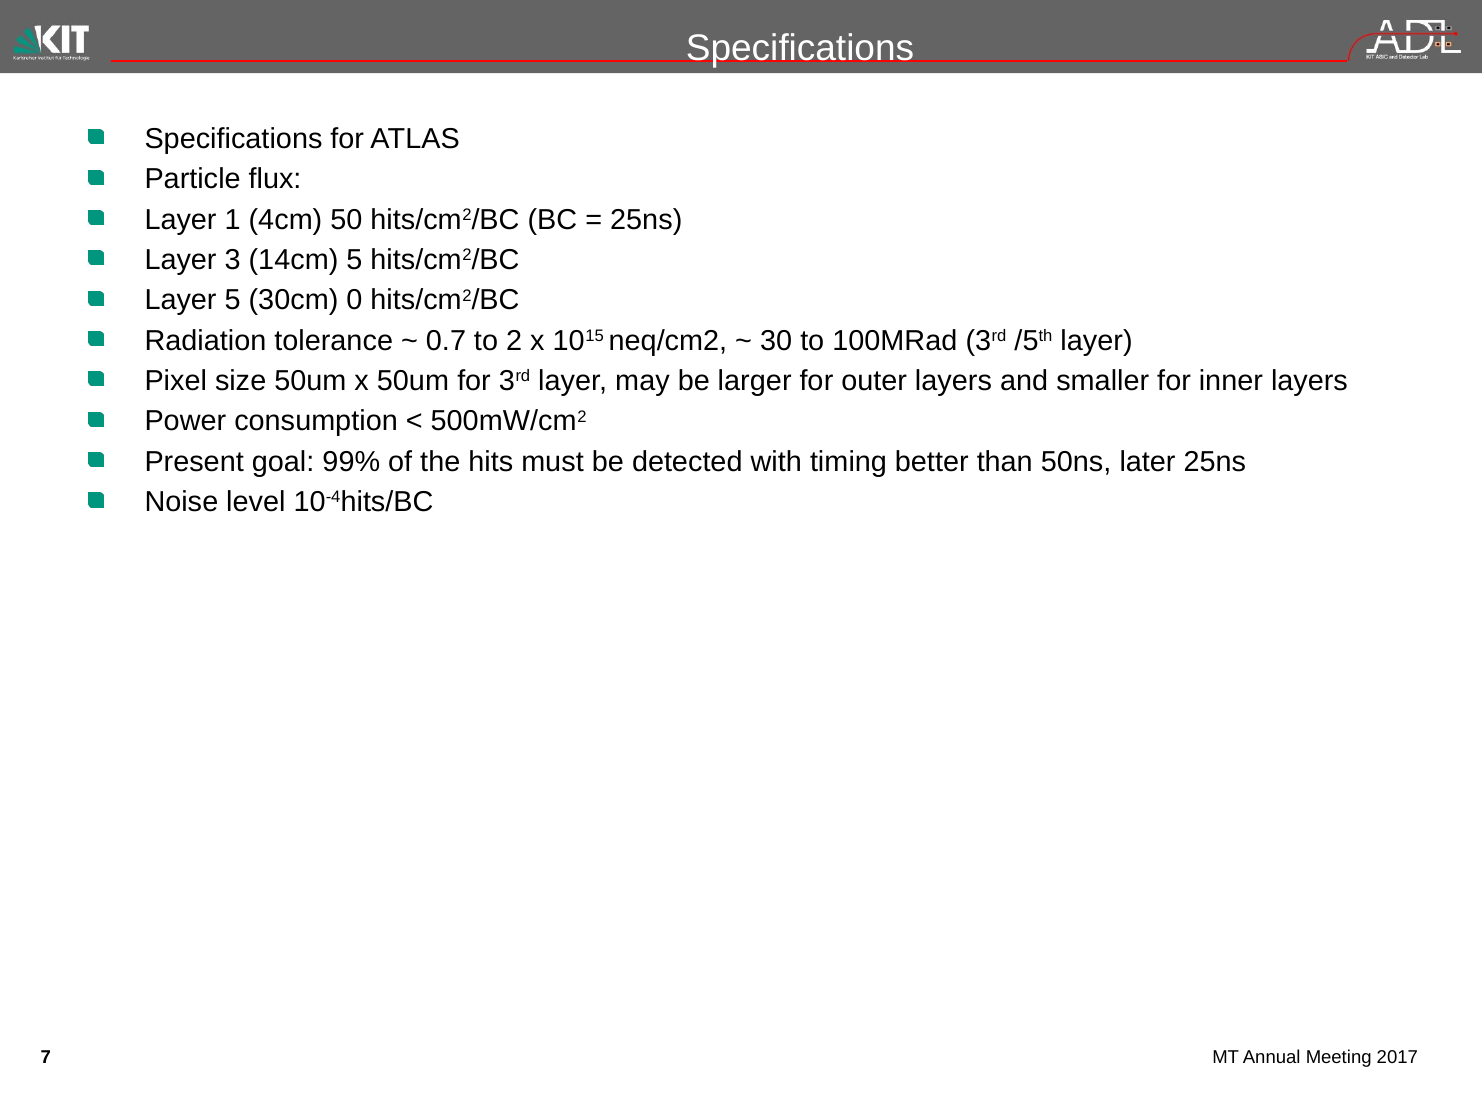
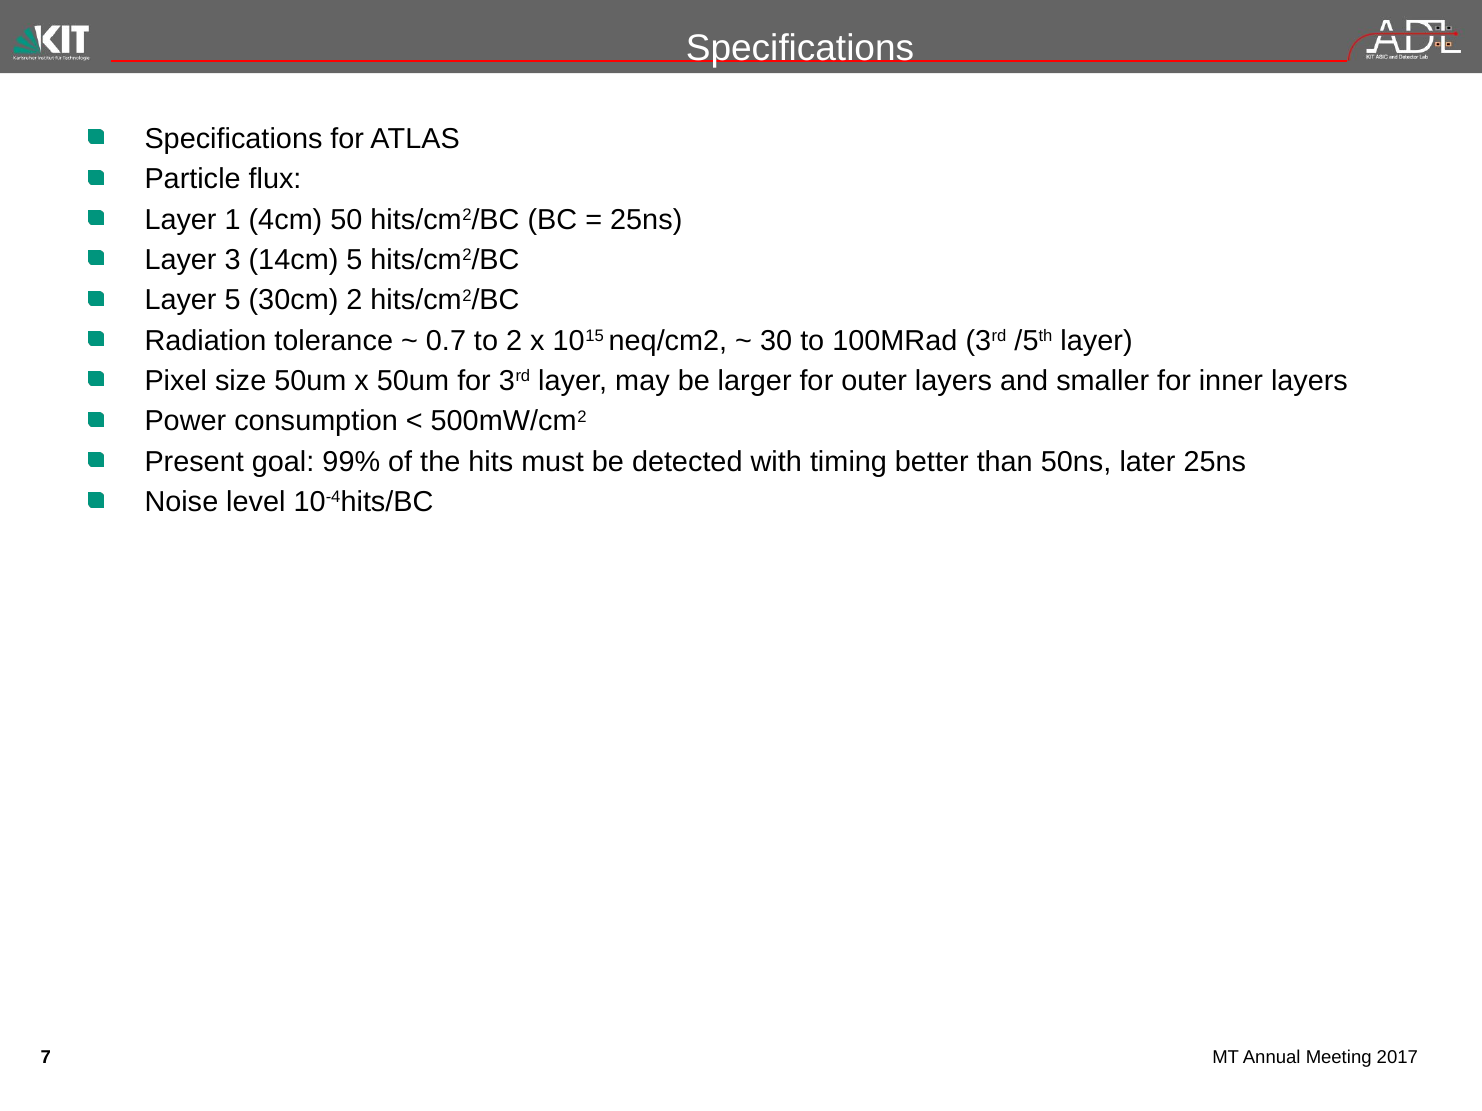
30cm 0: 0 -> 2
